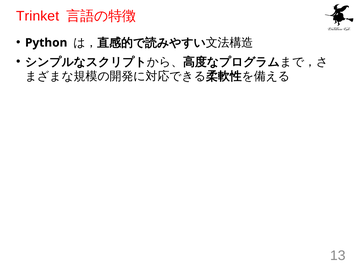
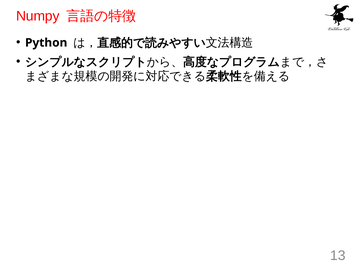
Trinket: Trinket -> Numpy
